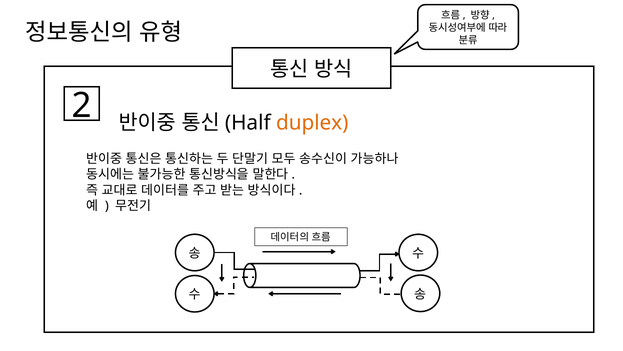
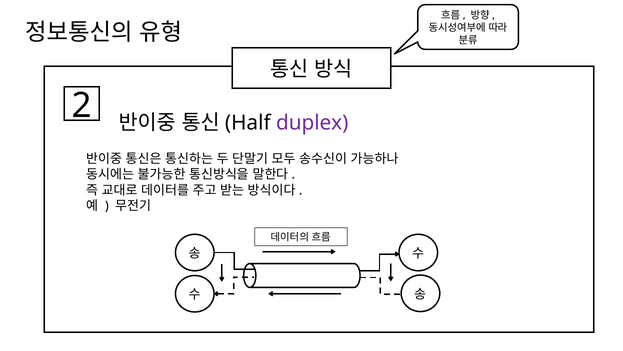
duplex colour: orange -> purple
